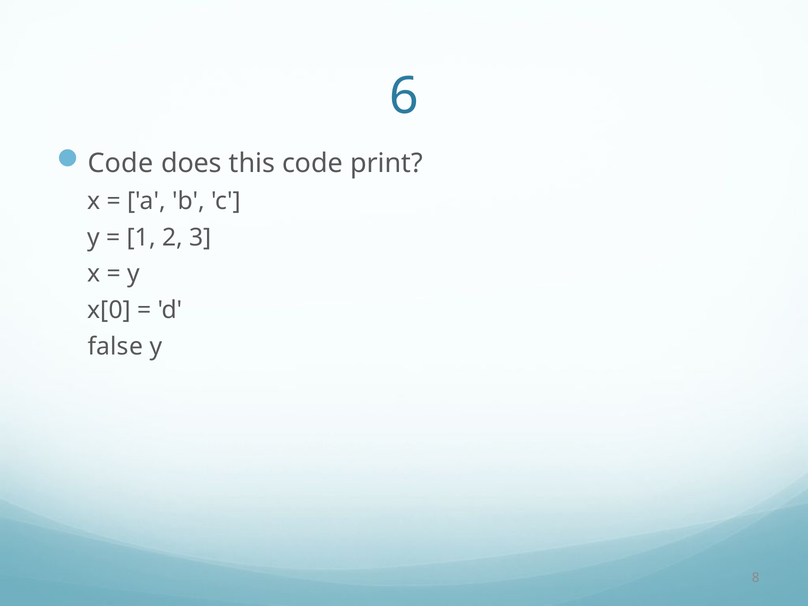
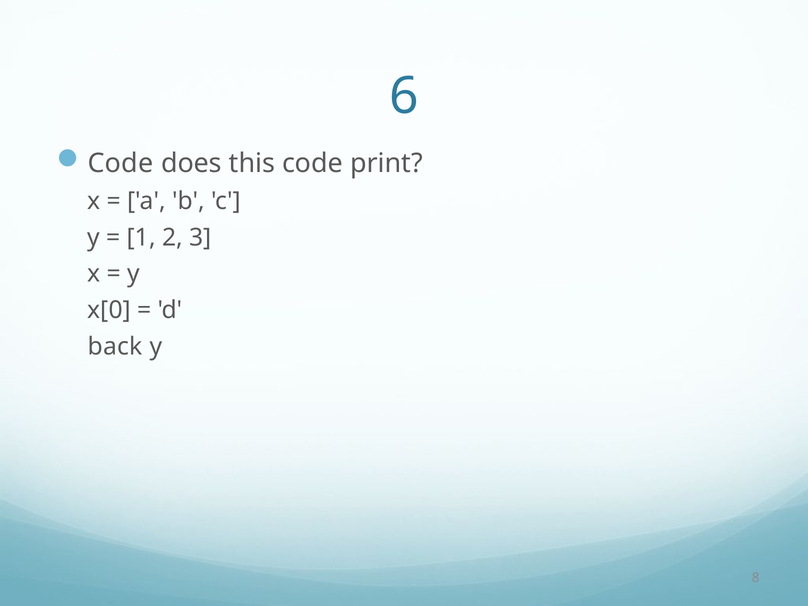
false: false -> back
